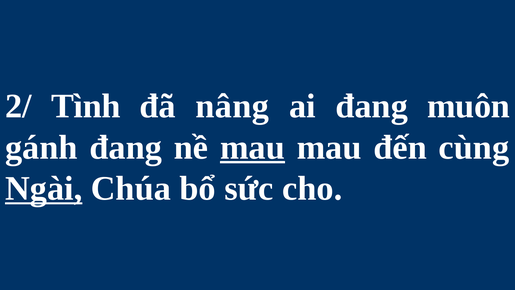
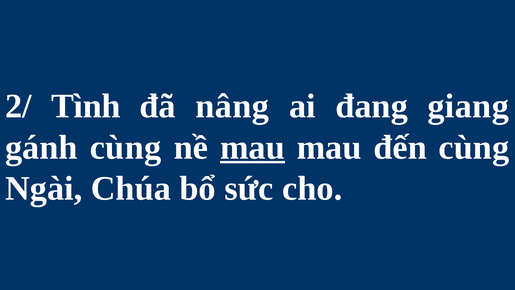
muôn: muôn -> giang
gánh đang: đang -> cùng
Ngài underline: present -> none
